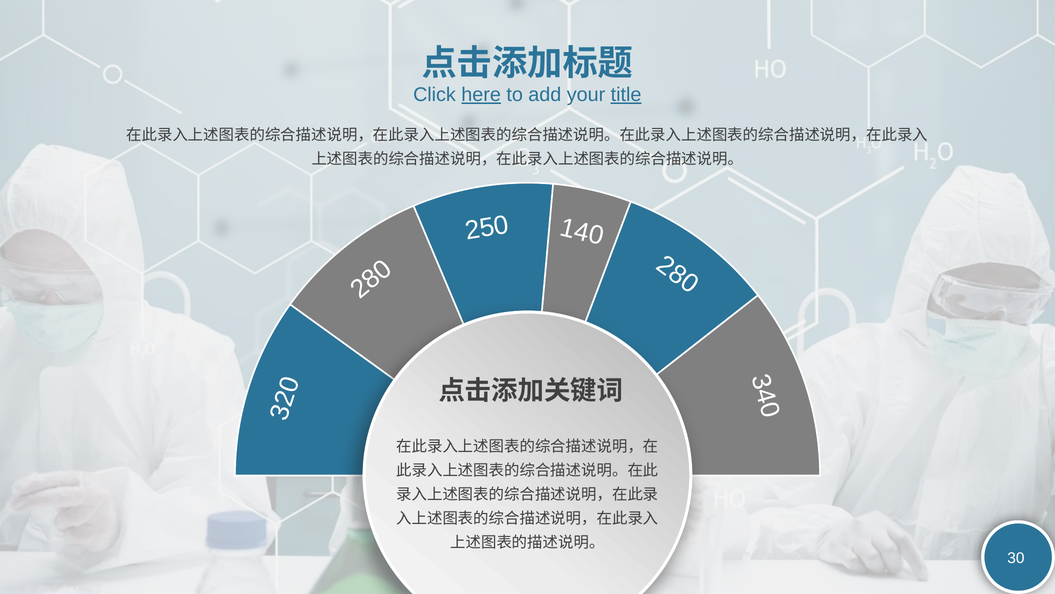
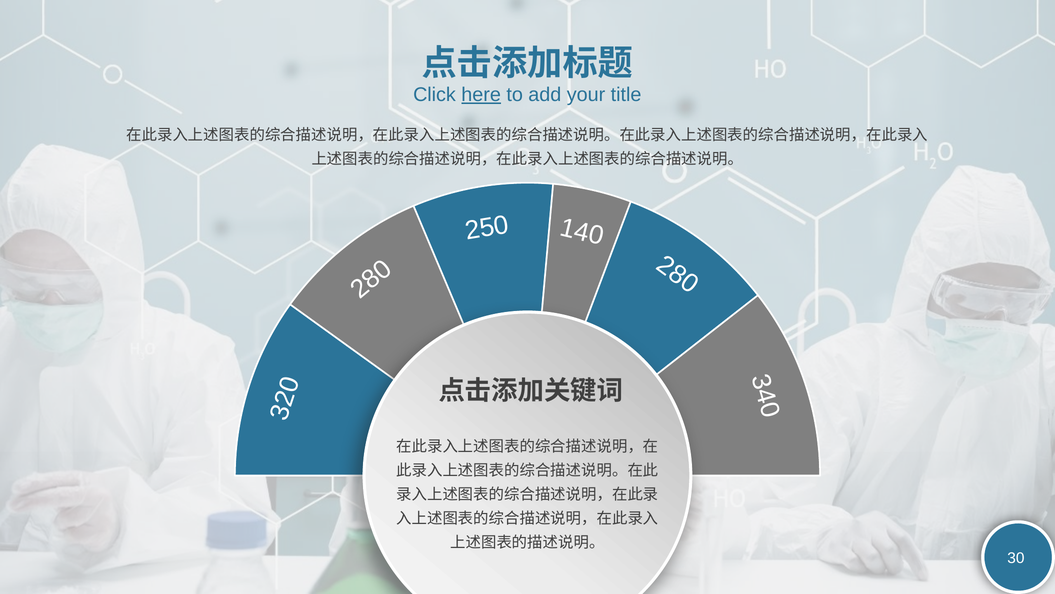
title underline: present -> none
